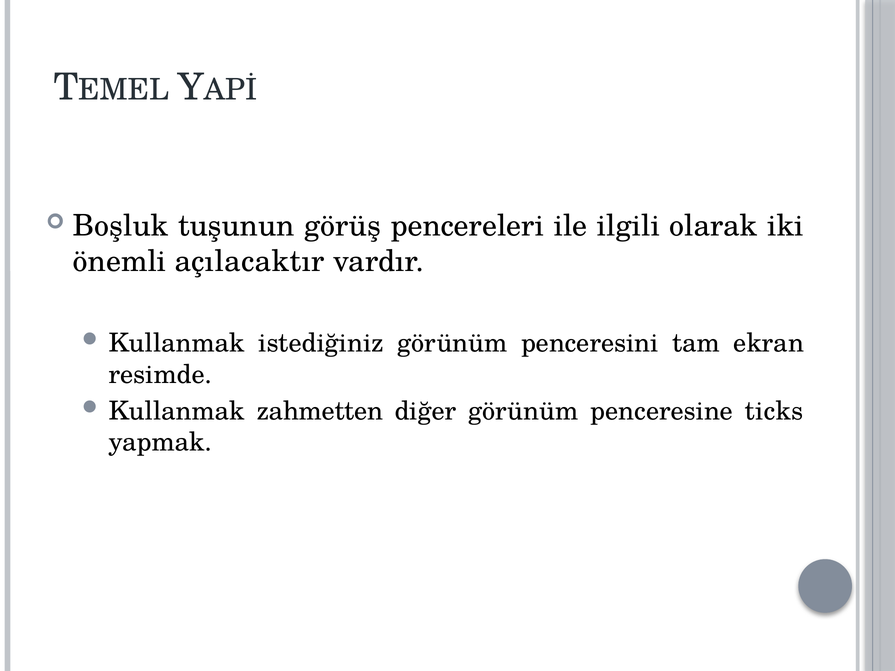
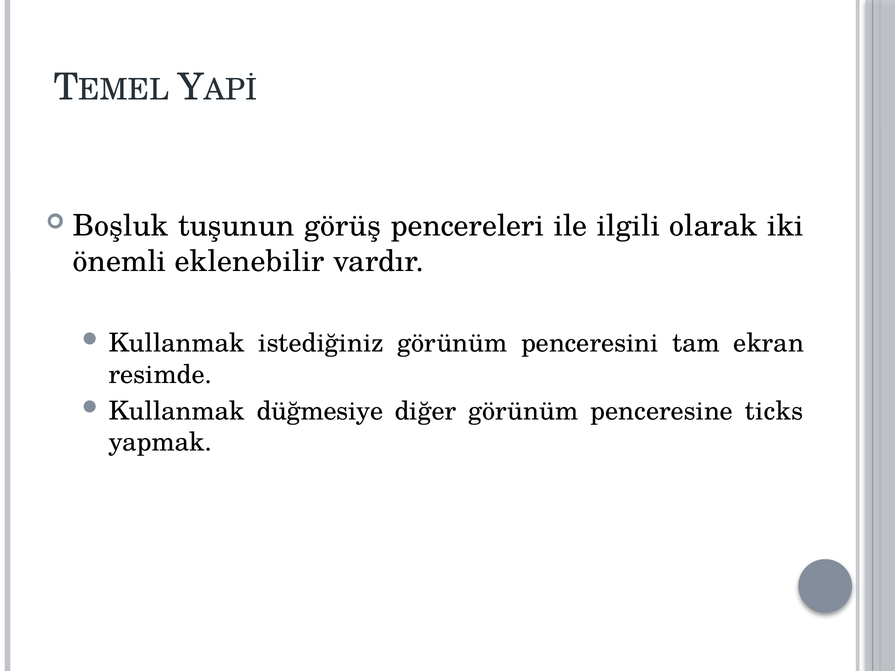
açılacaktır: açılacaktır -> eklenebilir
zahmetten: zahmetten -> düğmesiye
